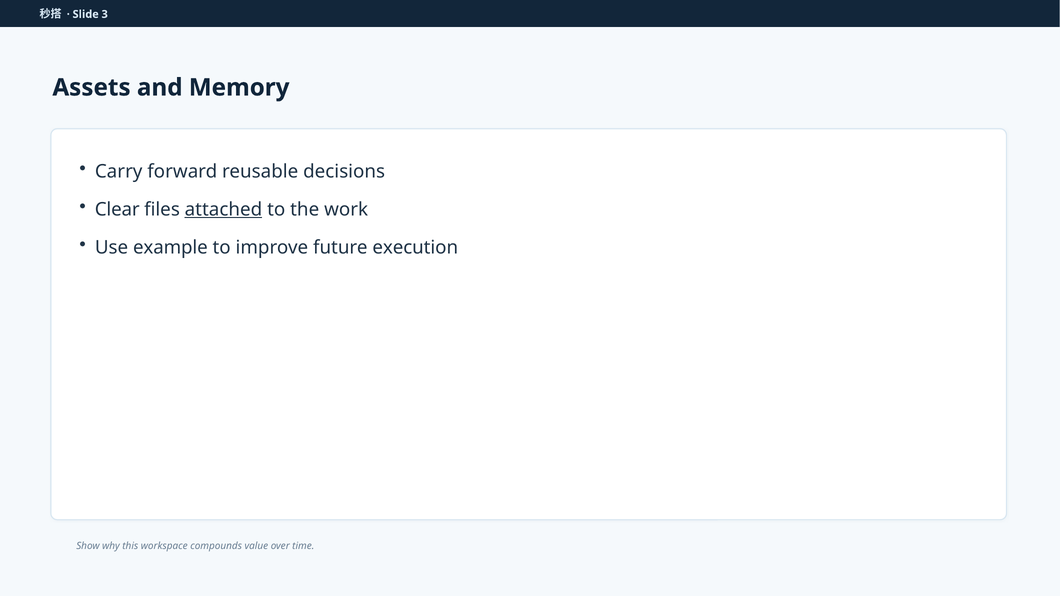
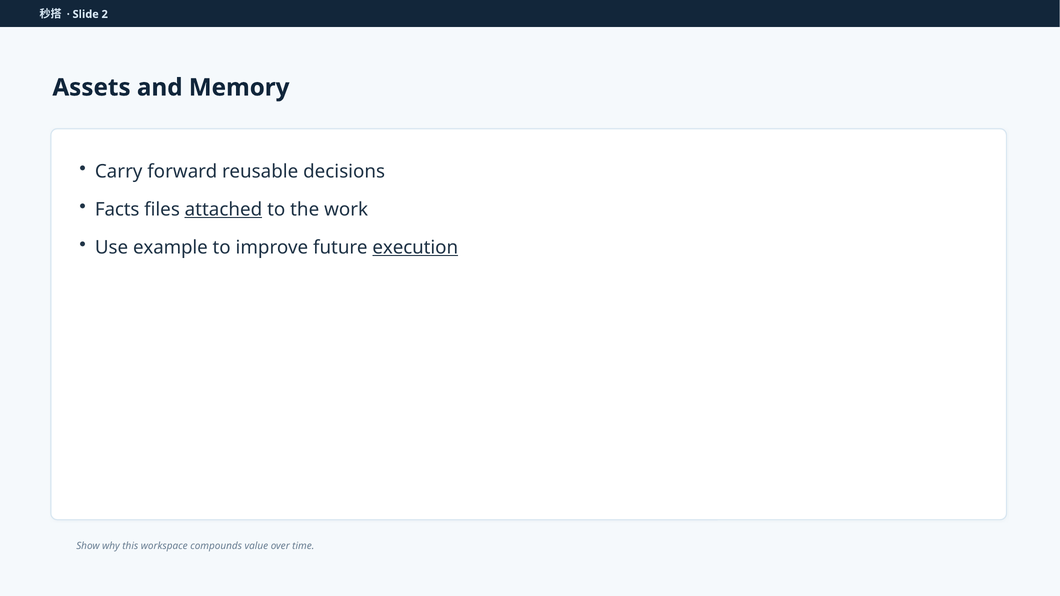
3: 3 -> 2
Clear: Clear -> Facts
execution underline: none -> present
